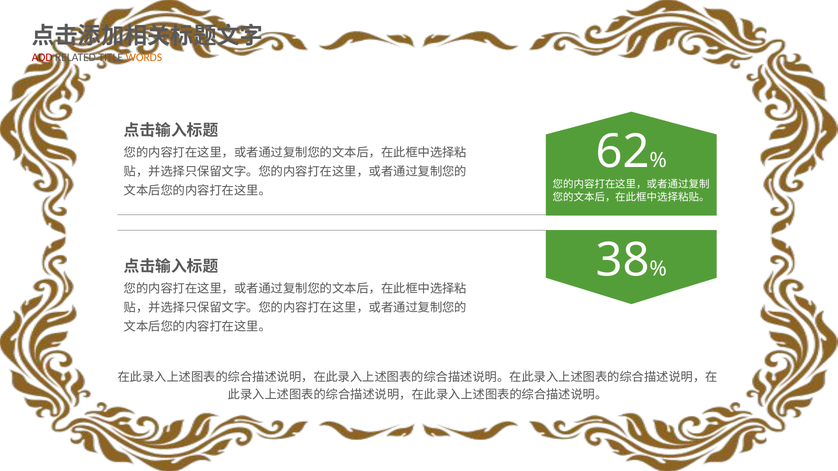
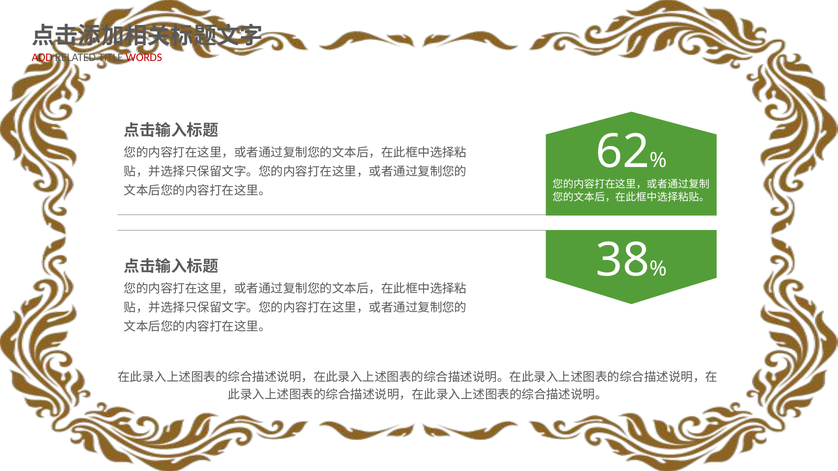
WORDS colour: orange -> red
